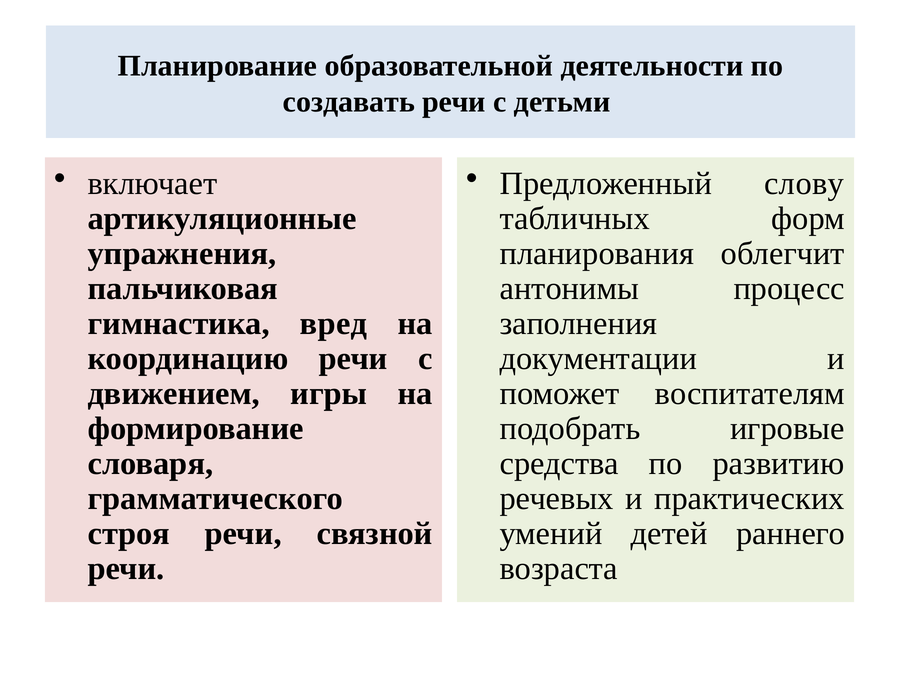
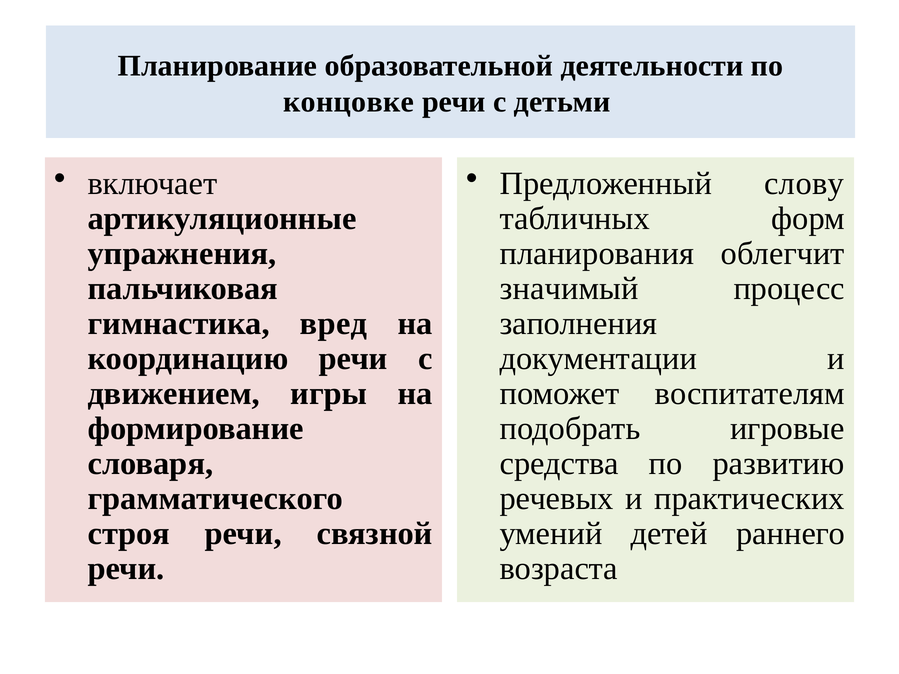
создавать: создавать -> концовке
антонимы: антонимы -> значимый
